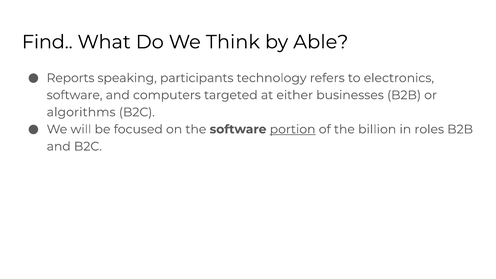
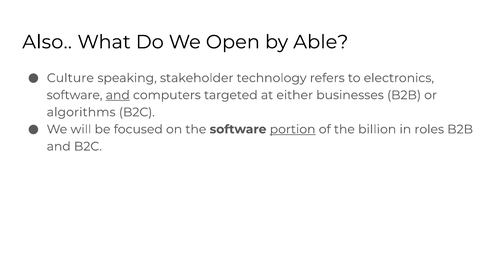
Find: Find -> Also
Think: Think -> Open
Reports: Reports -> Culture
participants: participants -> stakeholder
and at (118, 95) underline: none -> present
